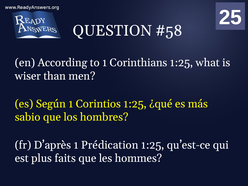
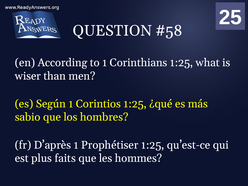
Prédication: Prédication -> Prophétiser
